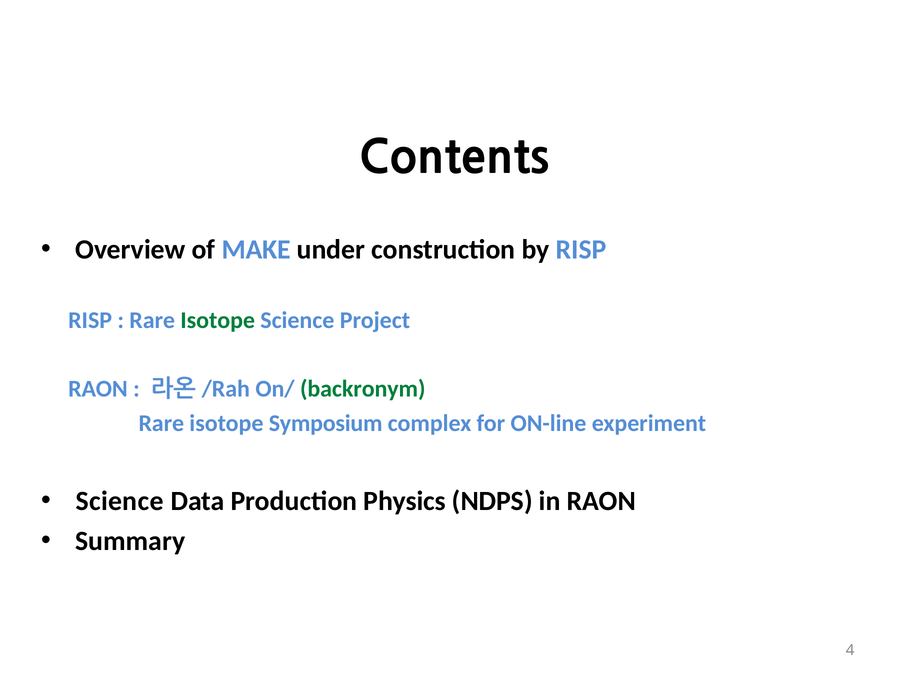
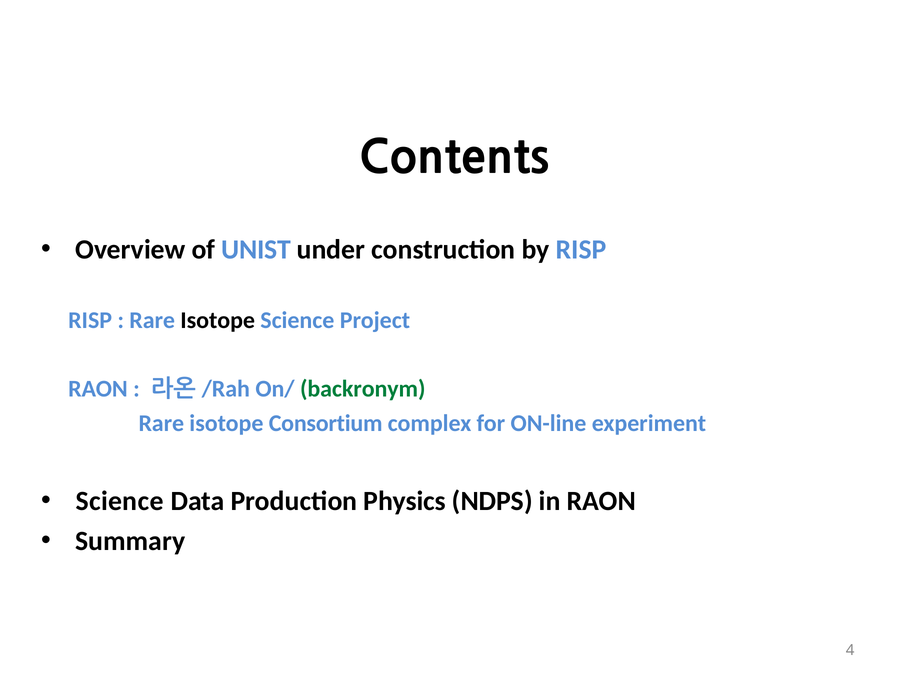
MAKE: MAKE -> UNIST
Isotope at (218, 320) colour: green -> black
Symposium: Symposium -> Consortium
